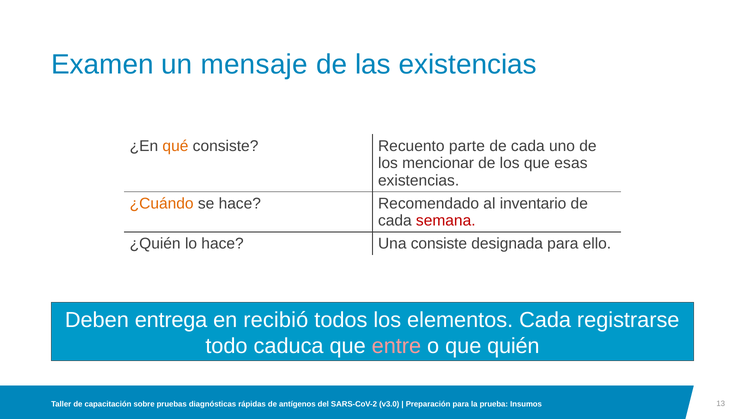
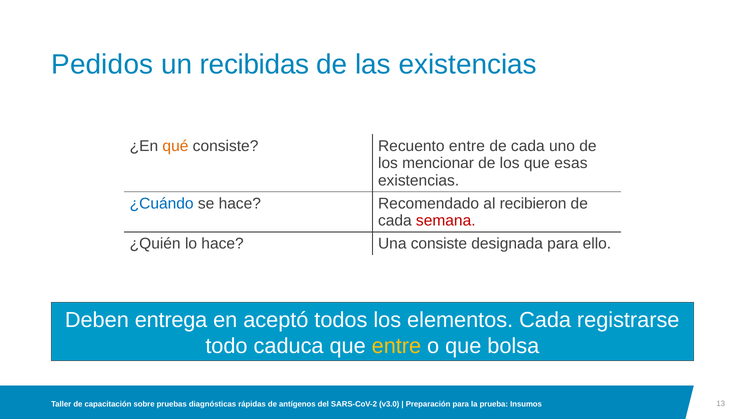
Examen: Examen -> Pedidos
mensaje: mensaje -> recibidas
Recuento parte: parte -> entre
¿Cuándo colour: orange -> blue
inventario: inventario -> recibieron
recibió: recibió -> aceptó
entre at (396, 346) colour: pink -> yellow
quién: quién -> bolsa
